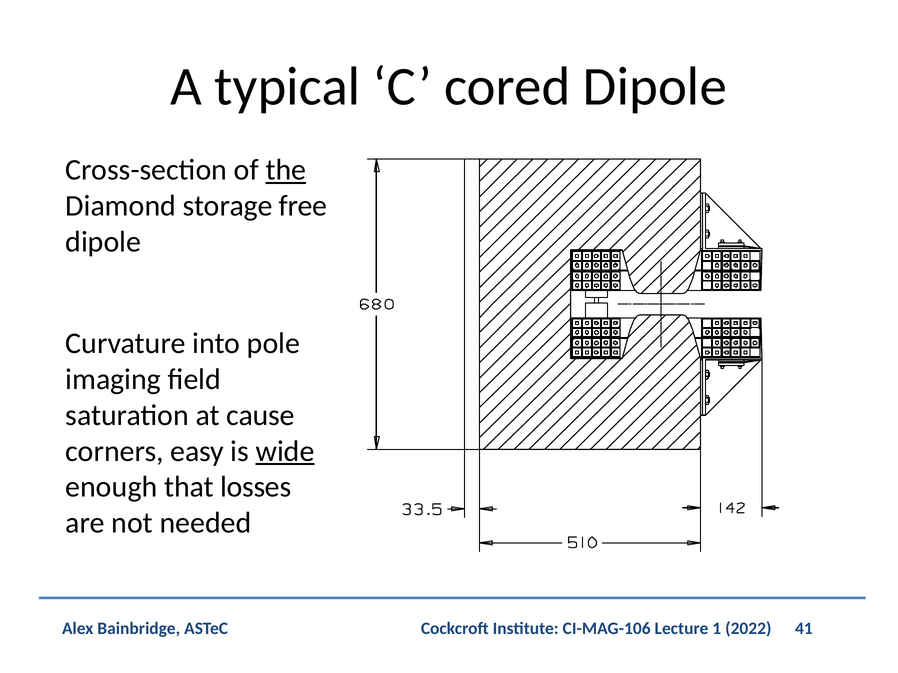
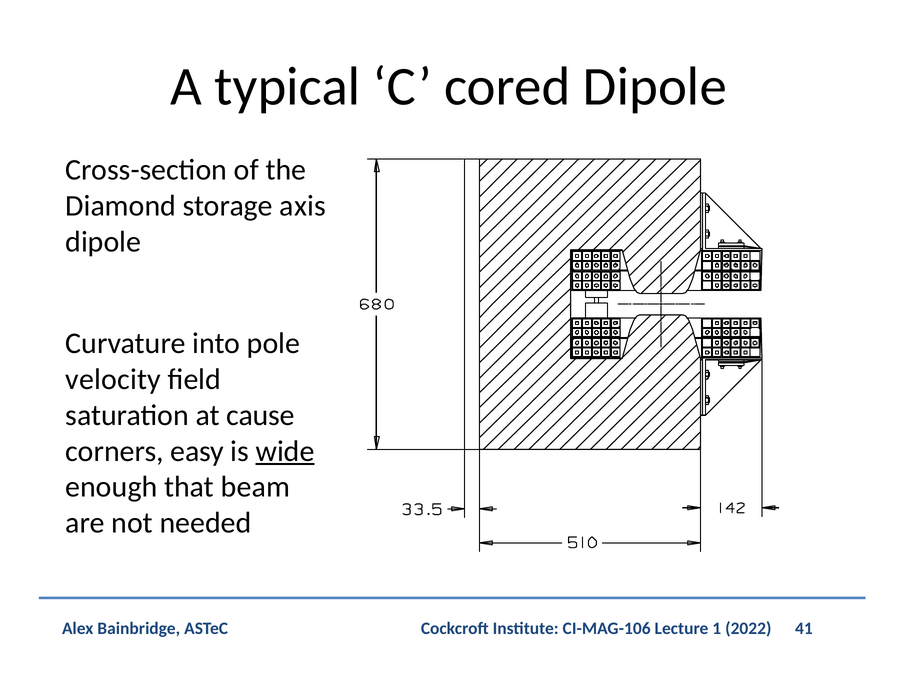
the underline: present -> none
free: free -> axis
imaging: imaging -> velocity
losses: losses -> beam
